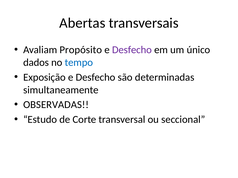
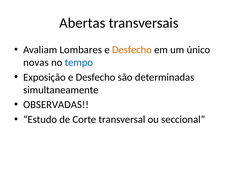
Propósito: Propósito -> Lombares
Desfecho at (132, 50) colour: purple -> orange
dados: dados -> novas
